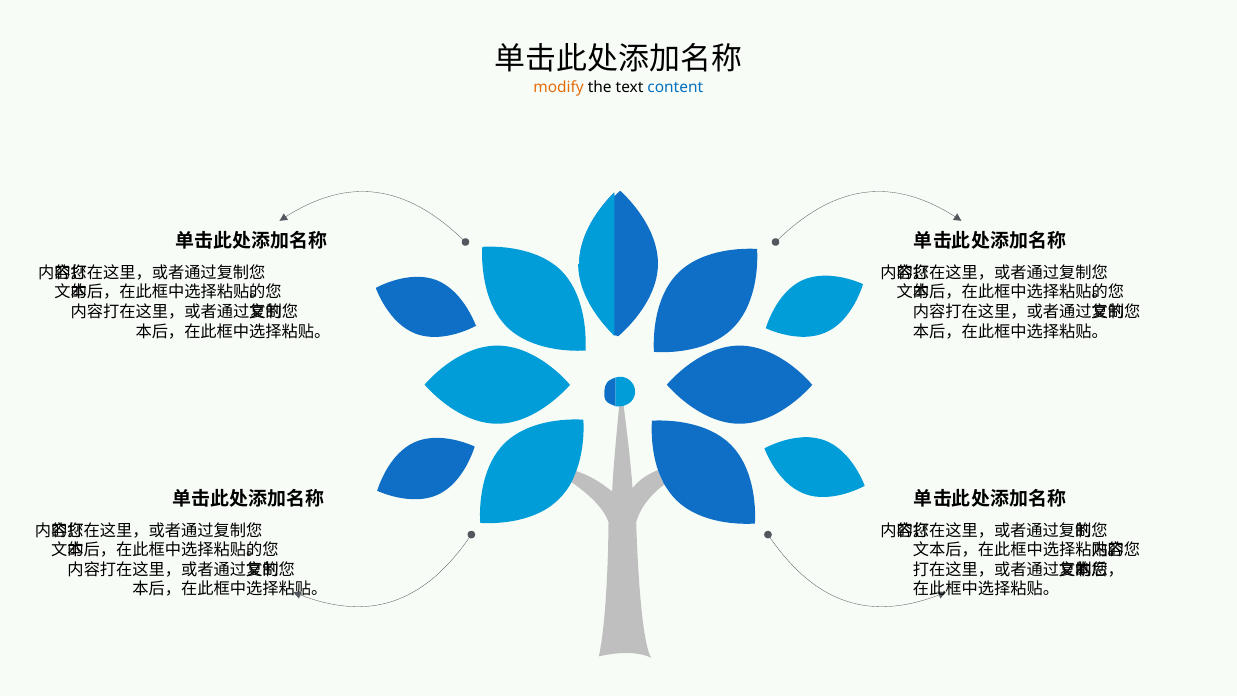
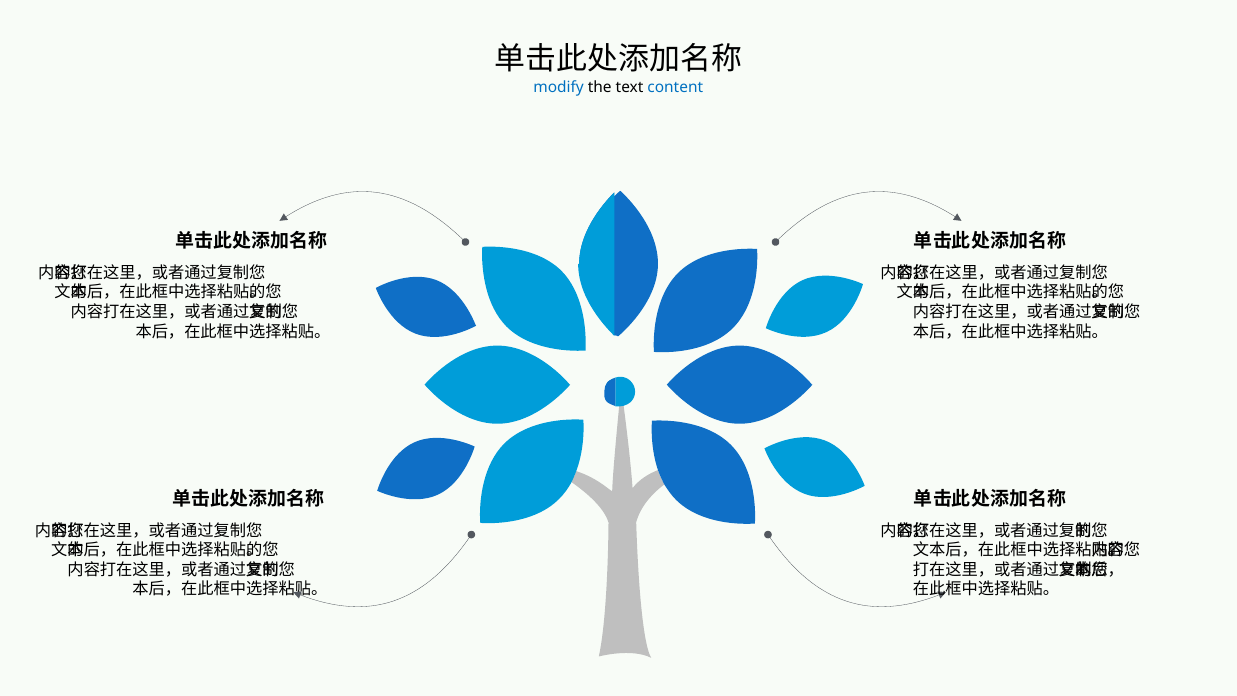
modify colour: orange -> blue
